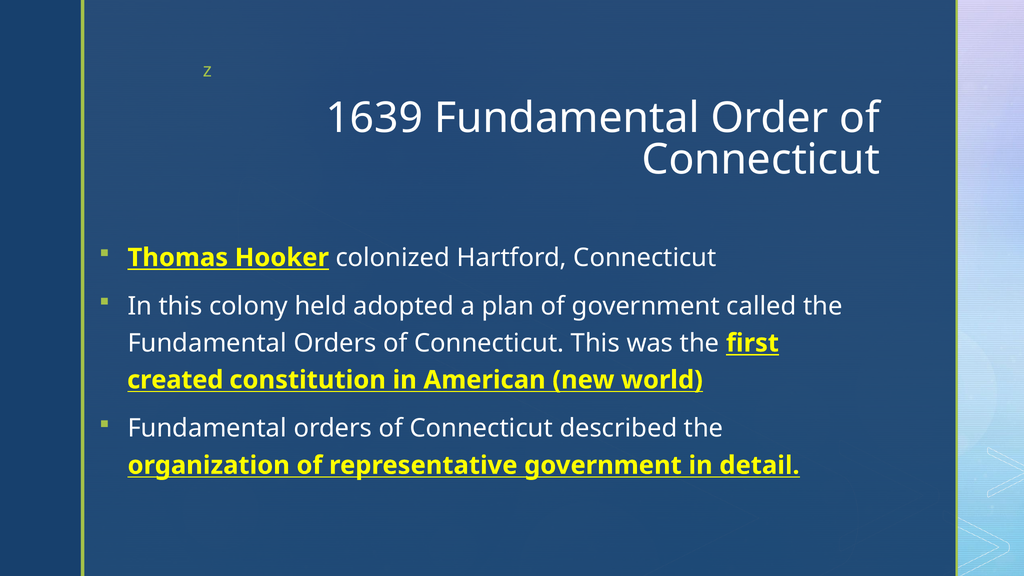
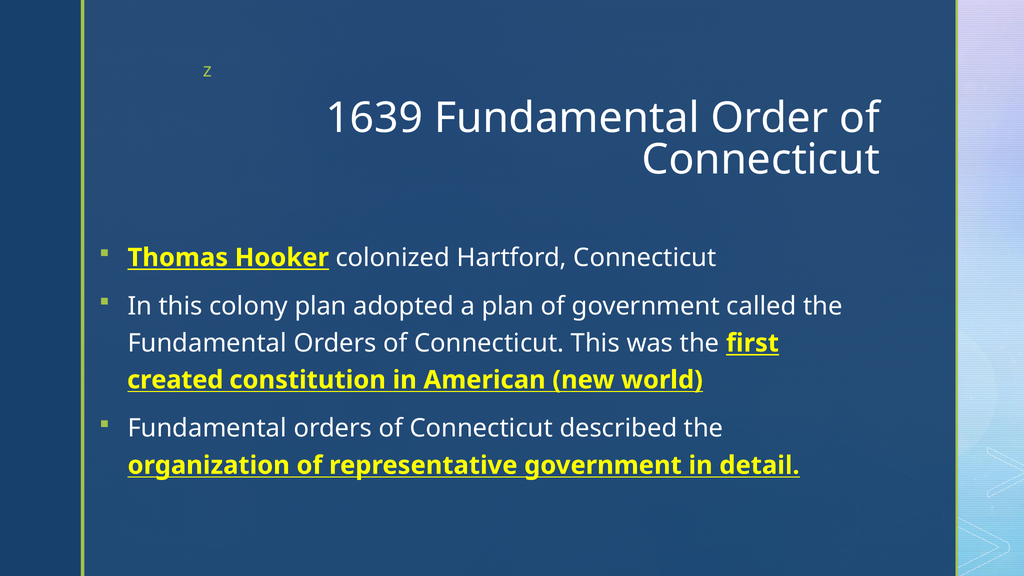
colony held: held -> plan
